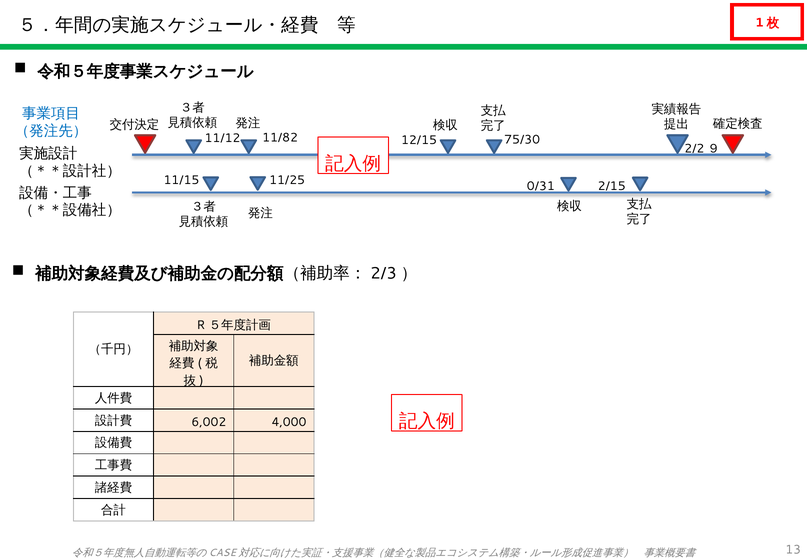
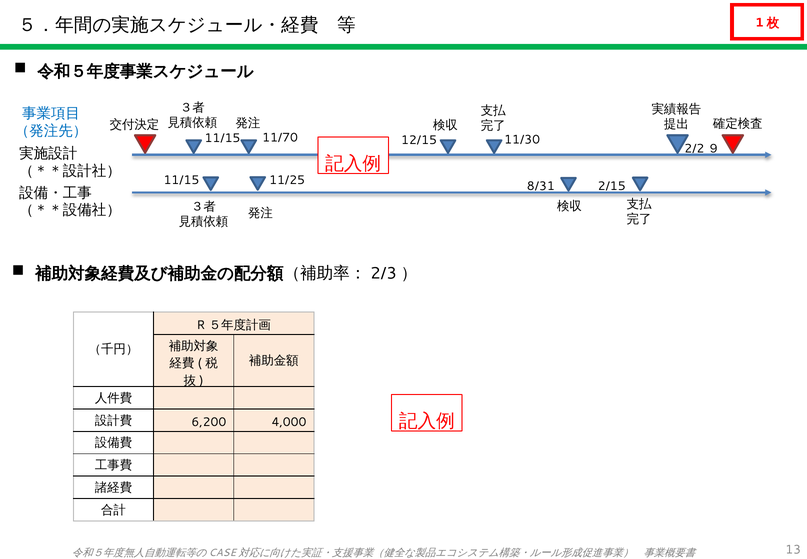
11/82: 11/82 -> 11/70
11/12 at (222, 138): 11/12 -> 11/15
75/30: 75/30 -> 11/30
0/31: 0/31 -> 8/31
6,002: 6,002 -> 6,200
